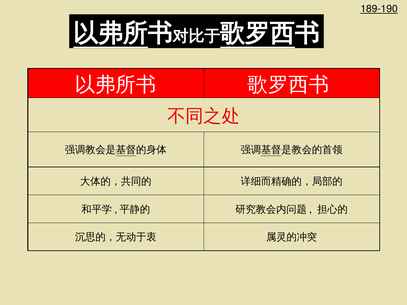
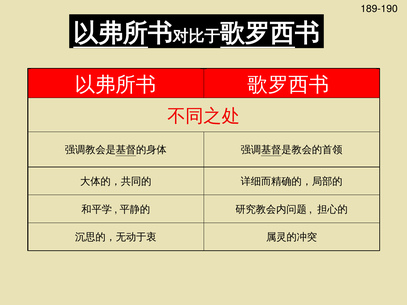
189-190 underline: present -> none
